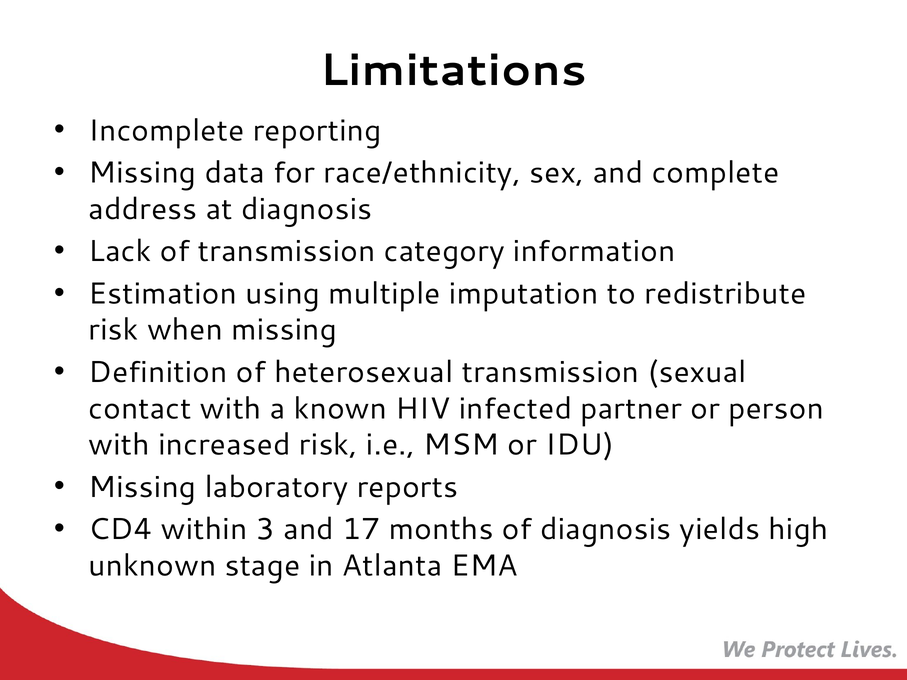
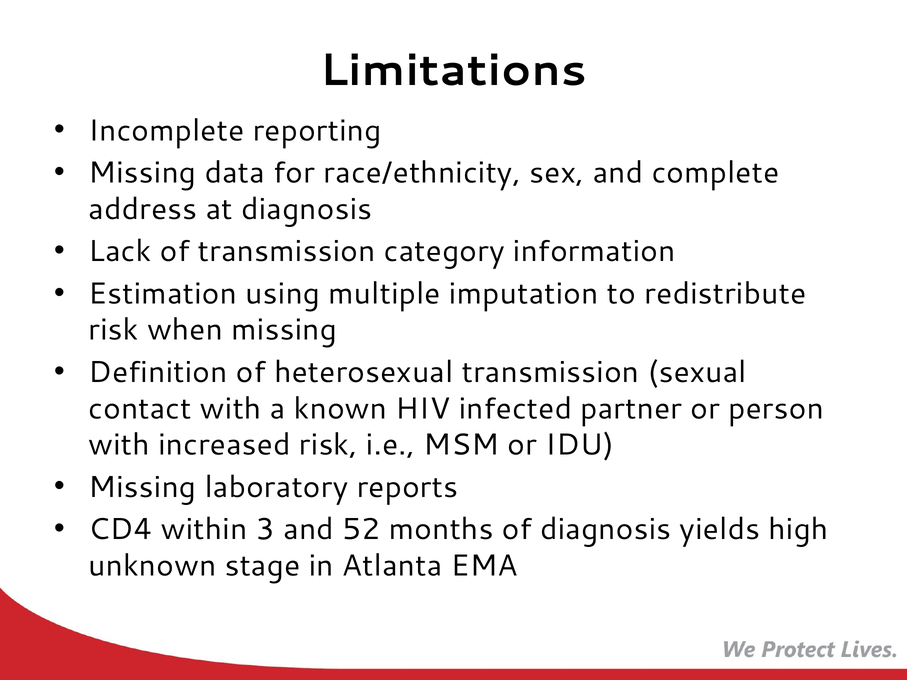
17: 17 -> 52
